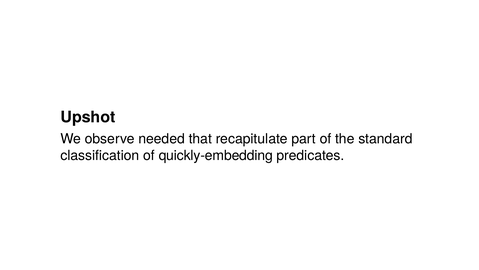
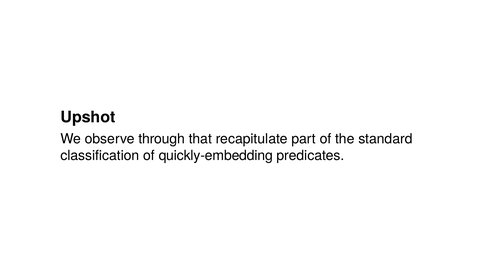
needed: needed -> through
